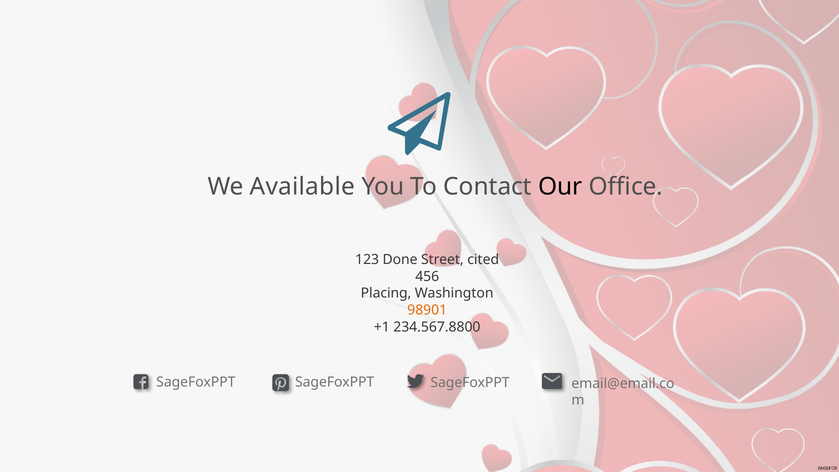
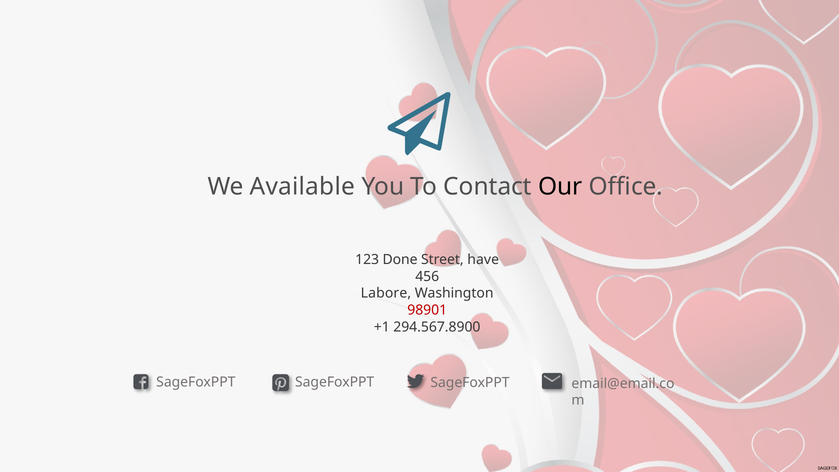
cited: cited -> have
Placing: Placing -> Labore
98901 colour: orange -> red
234.567.8800: 234.567.8800 -> 294.567.8900
